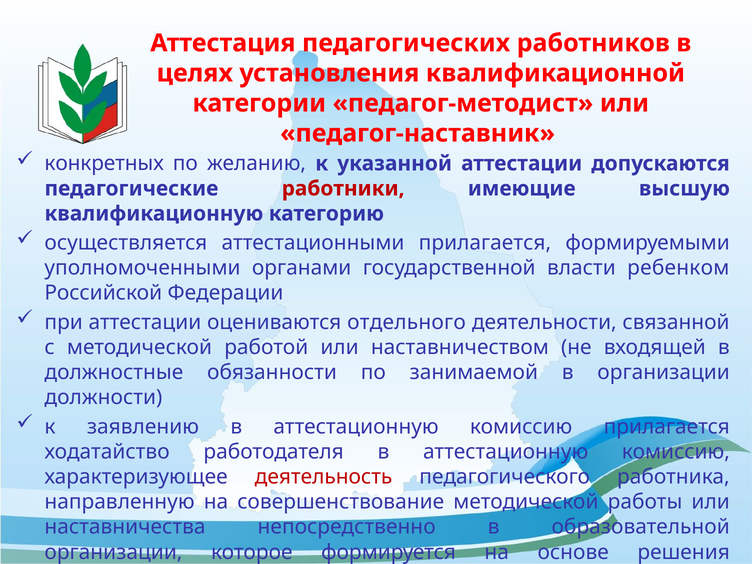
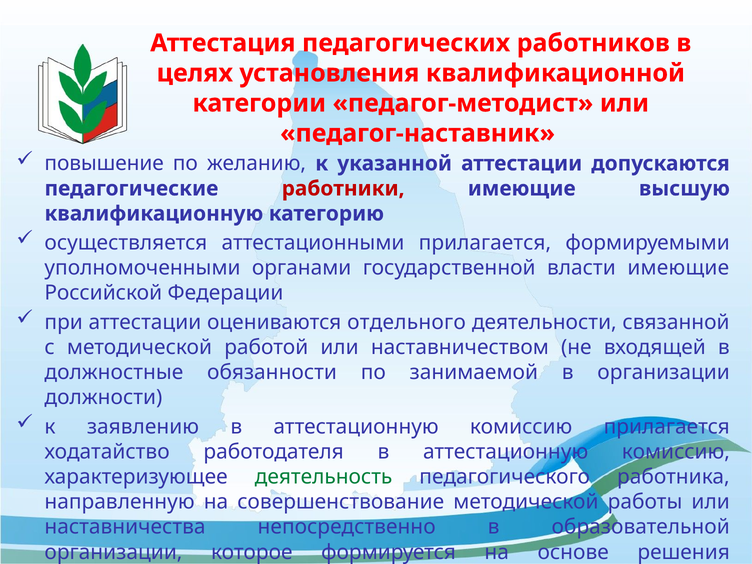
конкретных: конкретных -> повышение
власти ребенком: ребенком -> имеющие
деятельность colour: red -> green
